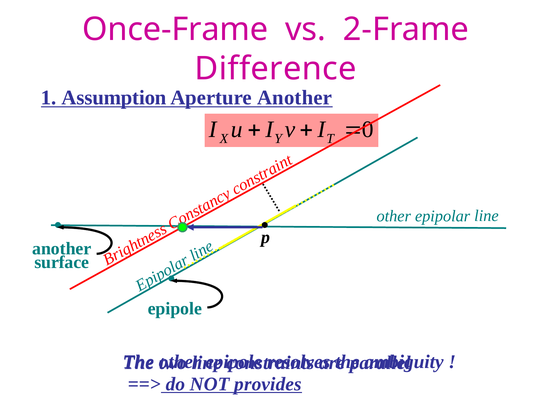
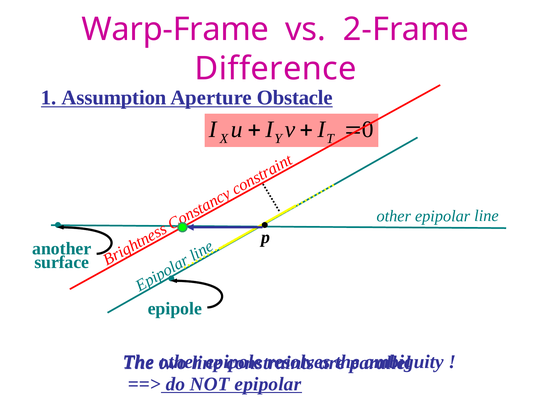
Once-Frame: Once-Frame -> Warp-Frame
Aperture Another: Another -> Obstacle
NOT provides: provides -> epipolar
